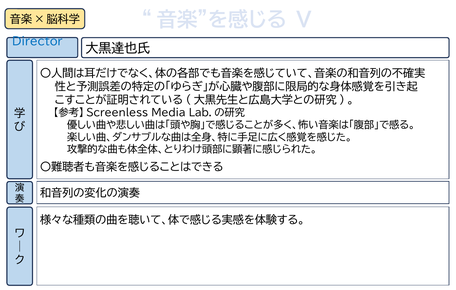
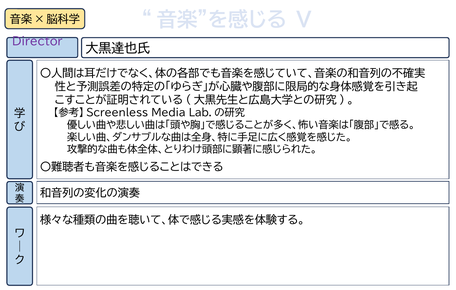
Director colour: blue -> purple
